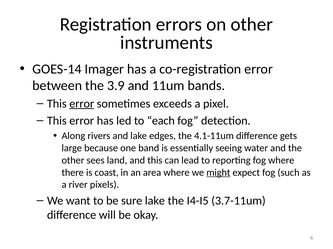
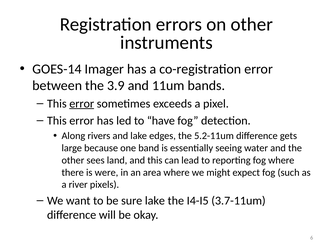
each: each -> have
4.1-11um: 4.1-11um -> 5.2-11um
coast: coast -> were
might underline: present -> none
